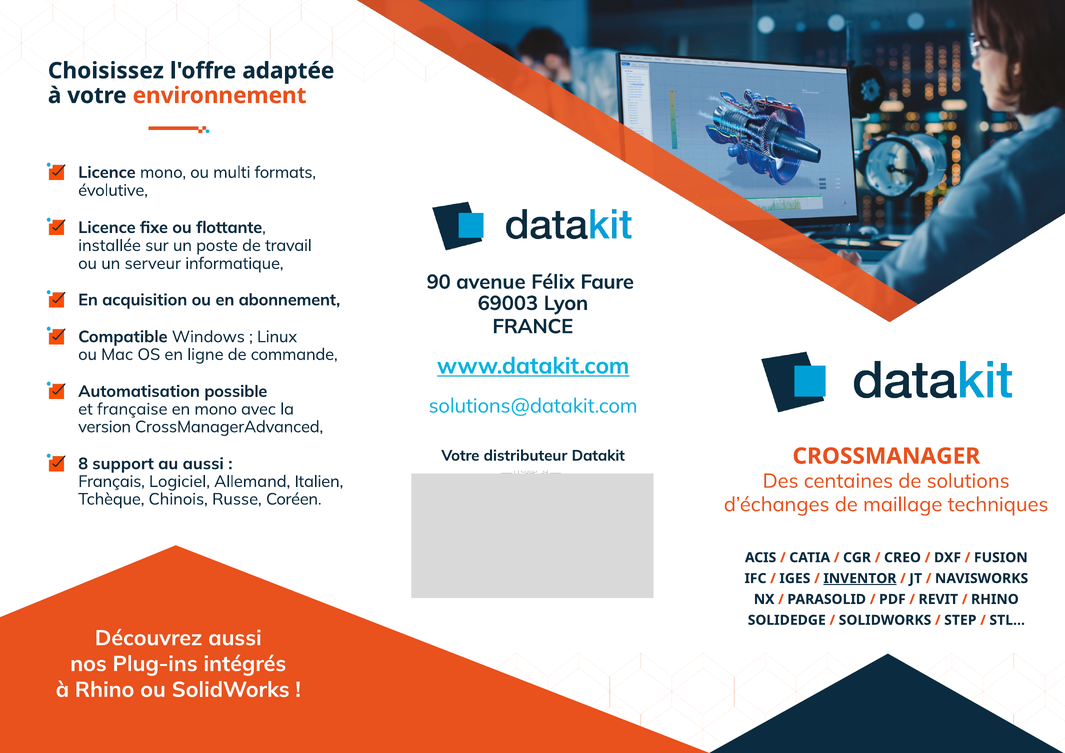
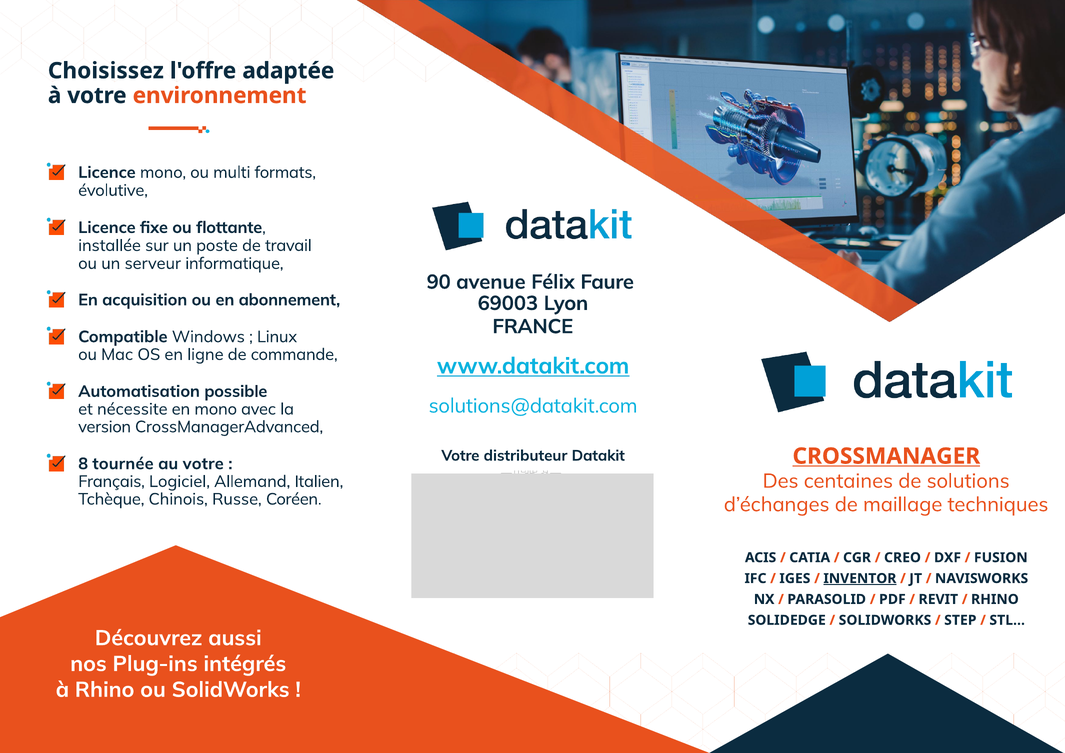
française: française -> nécessite
CROSSMANAGER underline: none -> present
support: support -> tournée
au aussi: aussi -> votre
